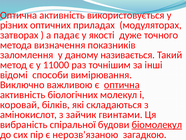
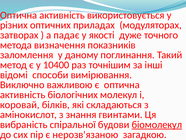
називається: називається -> поглинання
11000: 11000 -> 10400
оптична at (122, 85) underline: present -> none
зайчик: зайчик -> знання
